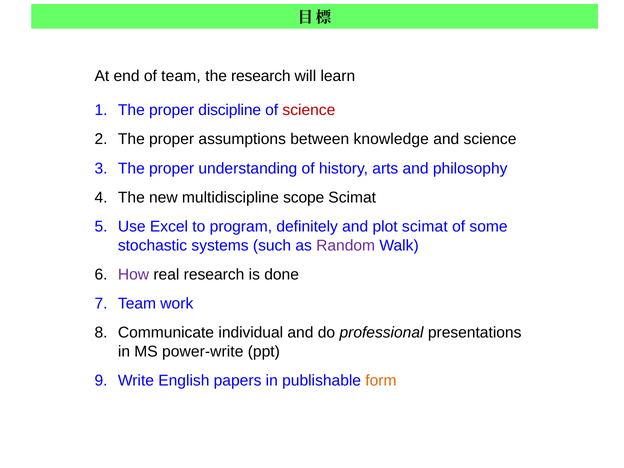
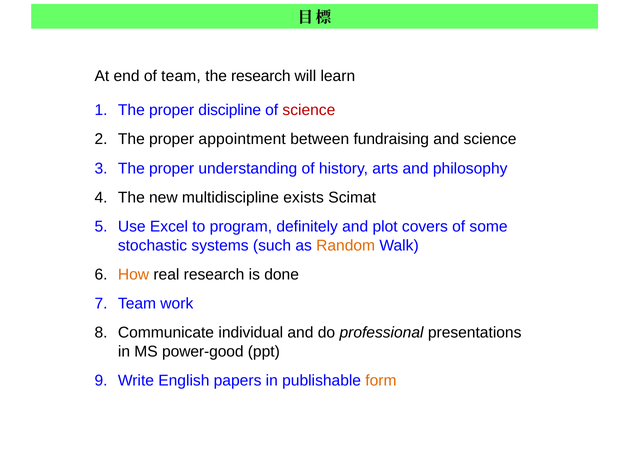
assumptions: assumptions -> appointment
knowledge: knowledge -> fundraising
scope: scope -> exists
plot scimat: scimat -> covers
Random colour: purple -> orange
How colour: purple -> orange
power-write: power-write -> power-good
